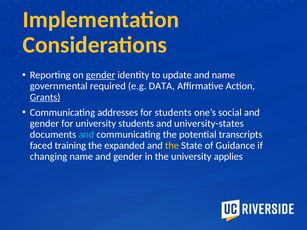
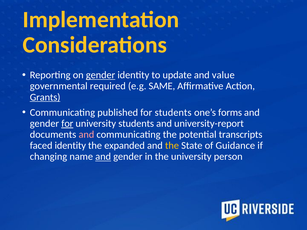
and name: name -> value
DATA: DATA -> SAME
addresses: addresses -> published
social: social -> forms
for at (67, 124) underline: none -> present
university-states: university-states -> university-report
and at (86, 135) colour: light blue -> pink
faced training: training -> identity
and at (103, 157) underline: none -> present
applies: applies -> person
